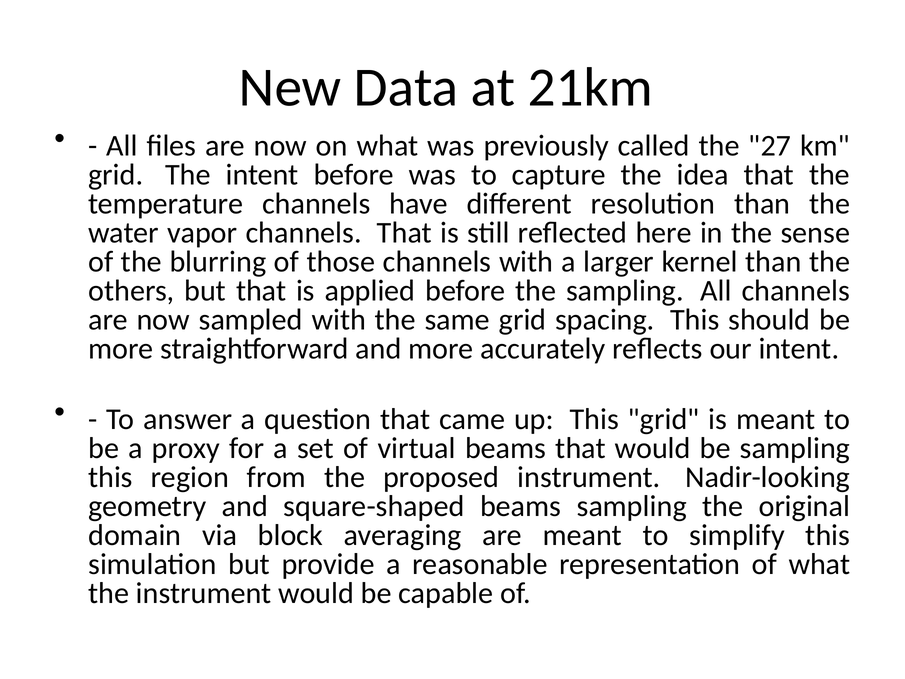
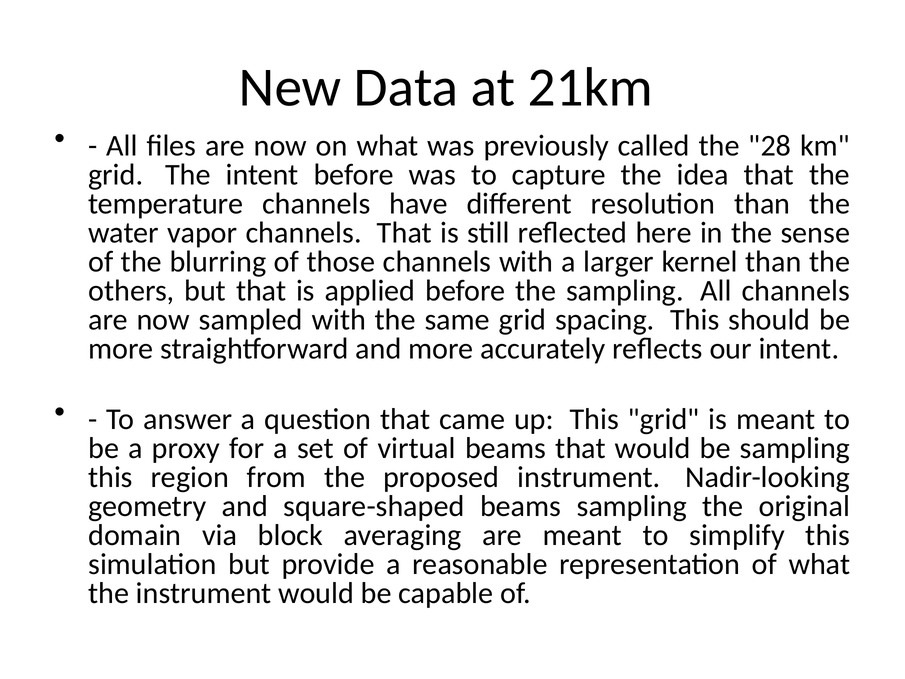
27: 27 -> 28
